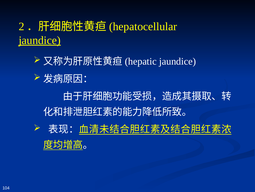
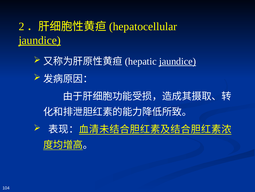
jaundice at (178, 61) underline: none -> present
